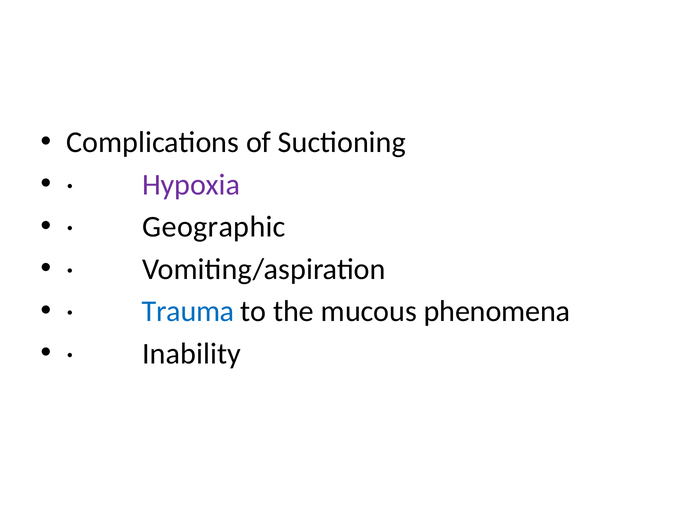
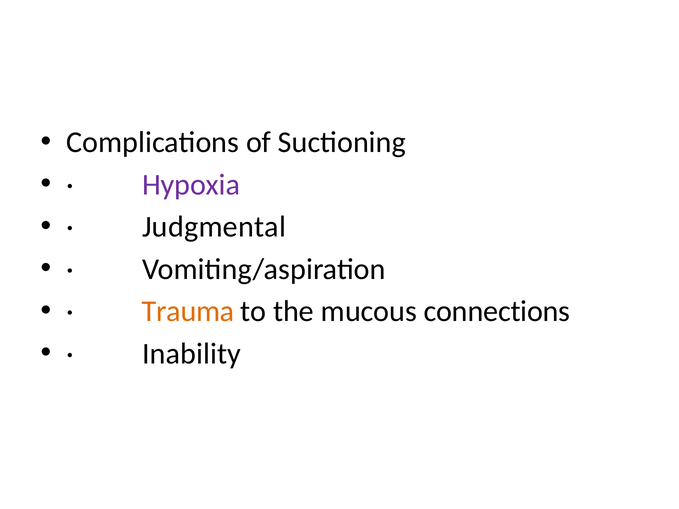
Geographic: Geographic -> Judgmental
Trauma colour: blue -> orange
phenomena: phenomena -> connections
